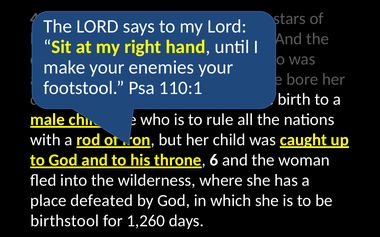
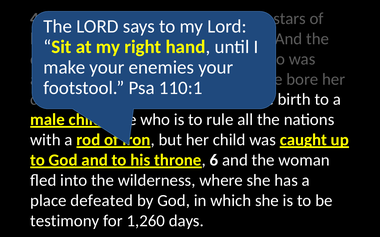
birthstool: birthstool -> testimony
